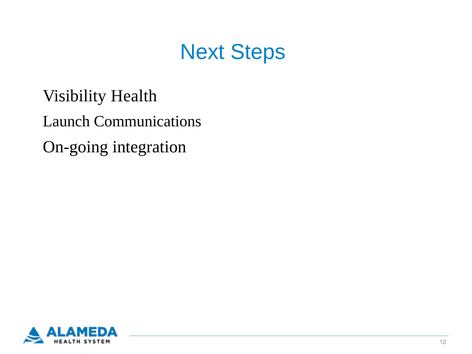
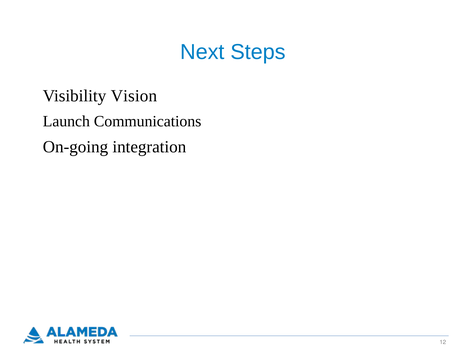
Health: Health -> Vision
